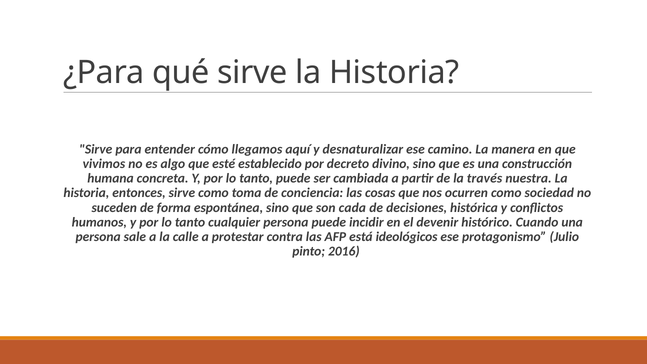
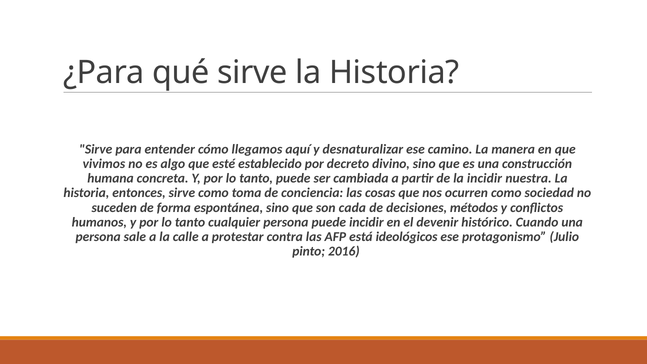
la través: través -> incidir
histórica: histórica -> métodos
